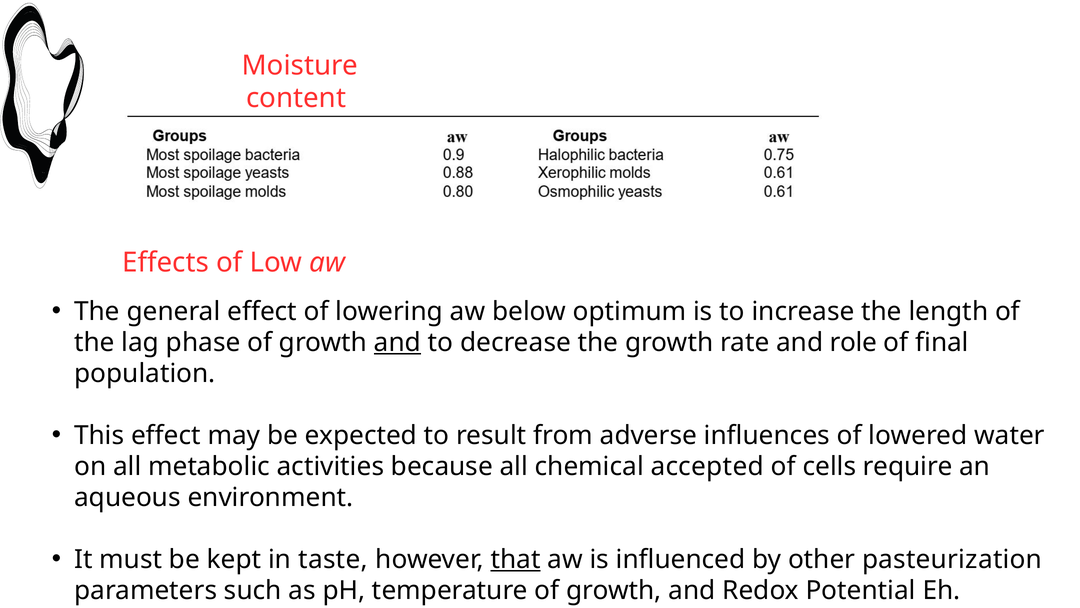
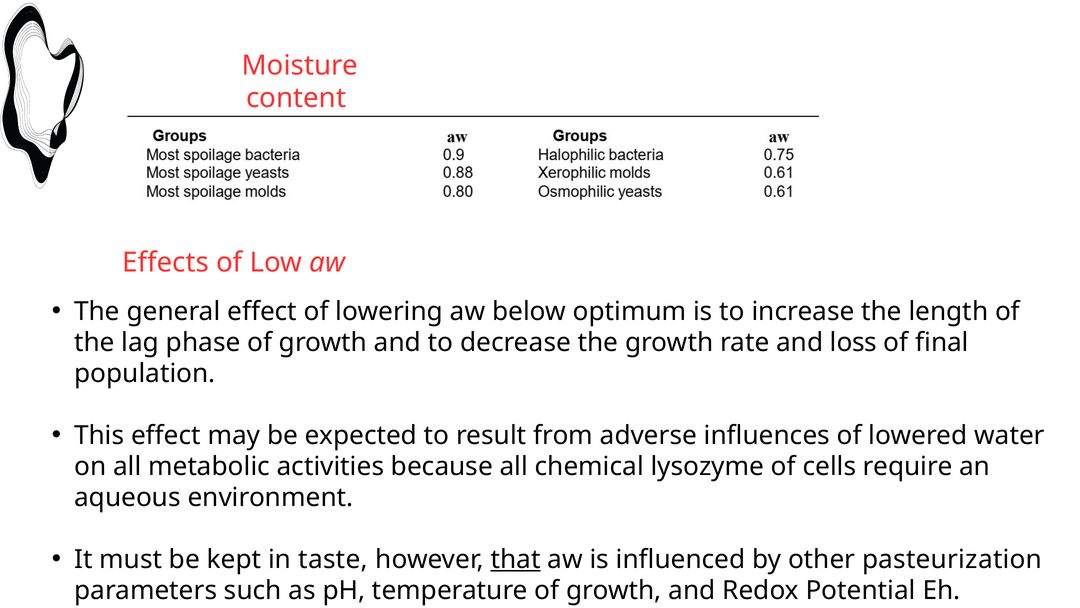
and at (398, 342) underline: present -> none
role: role -> loss
accepted: accepted -> lysozyme
